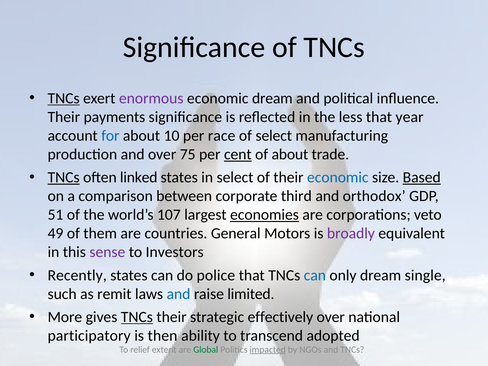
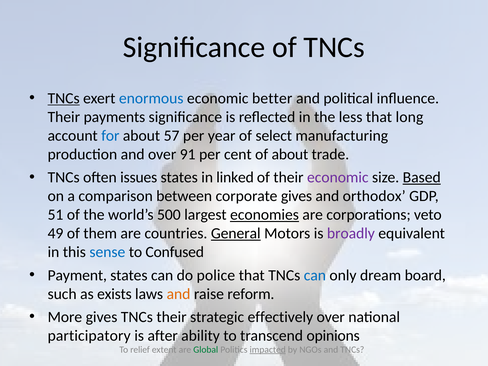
enormous colour: purple -> blue
economic dream: dream -> better
year: year -> long
10: 10 -> 57
race: race -> year
75: 75 -> 91
cent underline: present -> none
TNCs at (64, 177) underline: present -> none
linked: linked -> issues
in select: select -> linked
economic at (338, 177) colour: blue -> purple
corporate third: third -> gives
107: 107 -> 500
General underline: none -> present
sense colour: purple -> blue
Investors: Investors -> Confused
Recently: Recently -> Payment
single: single -> board
remit: remit -> exists
and at (178, 294) colour: blue -> orange
limited: limited -> reform
TNCs at (137, 317) underline: present -> none
then: then -> after
adopted: adopted -> opinions
